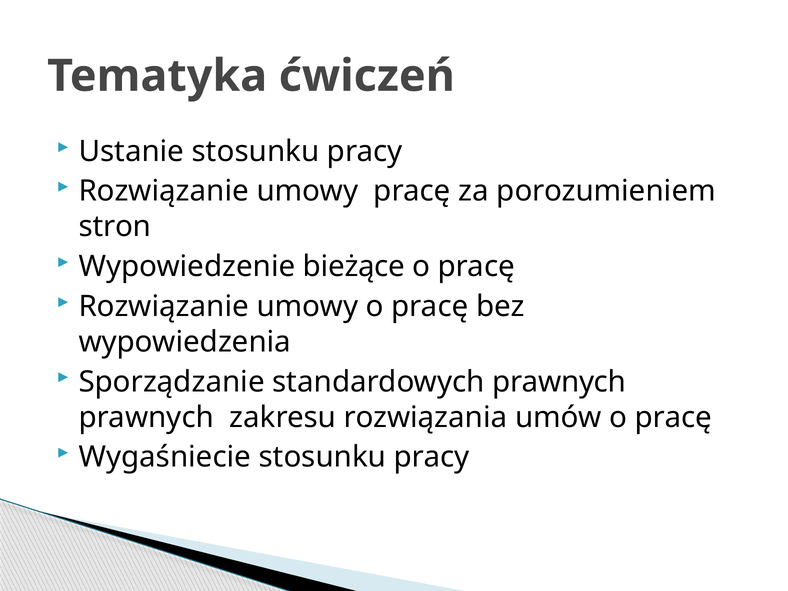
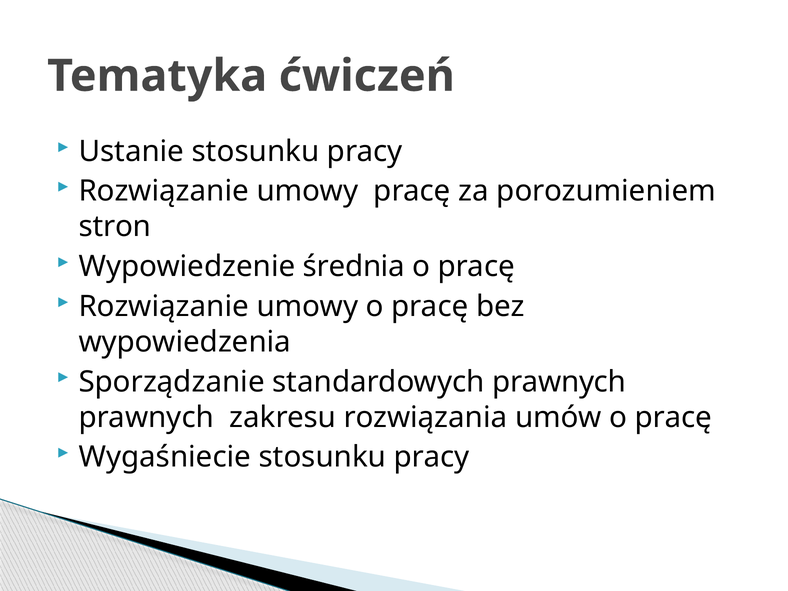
bieżące: bieżące -> średnia
